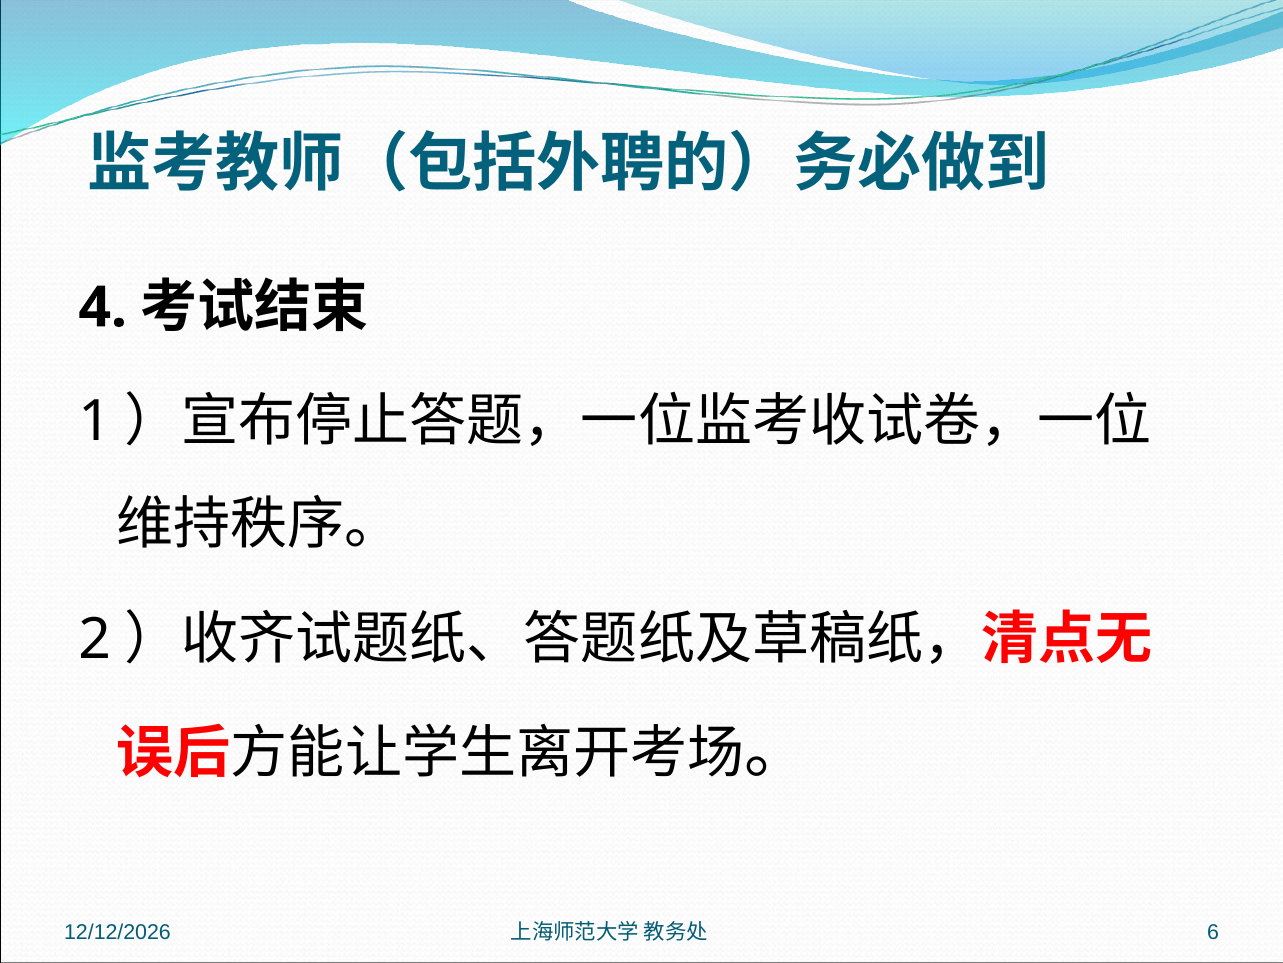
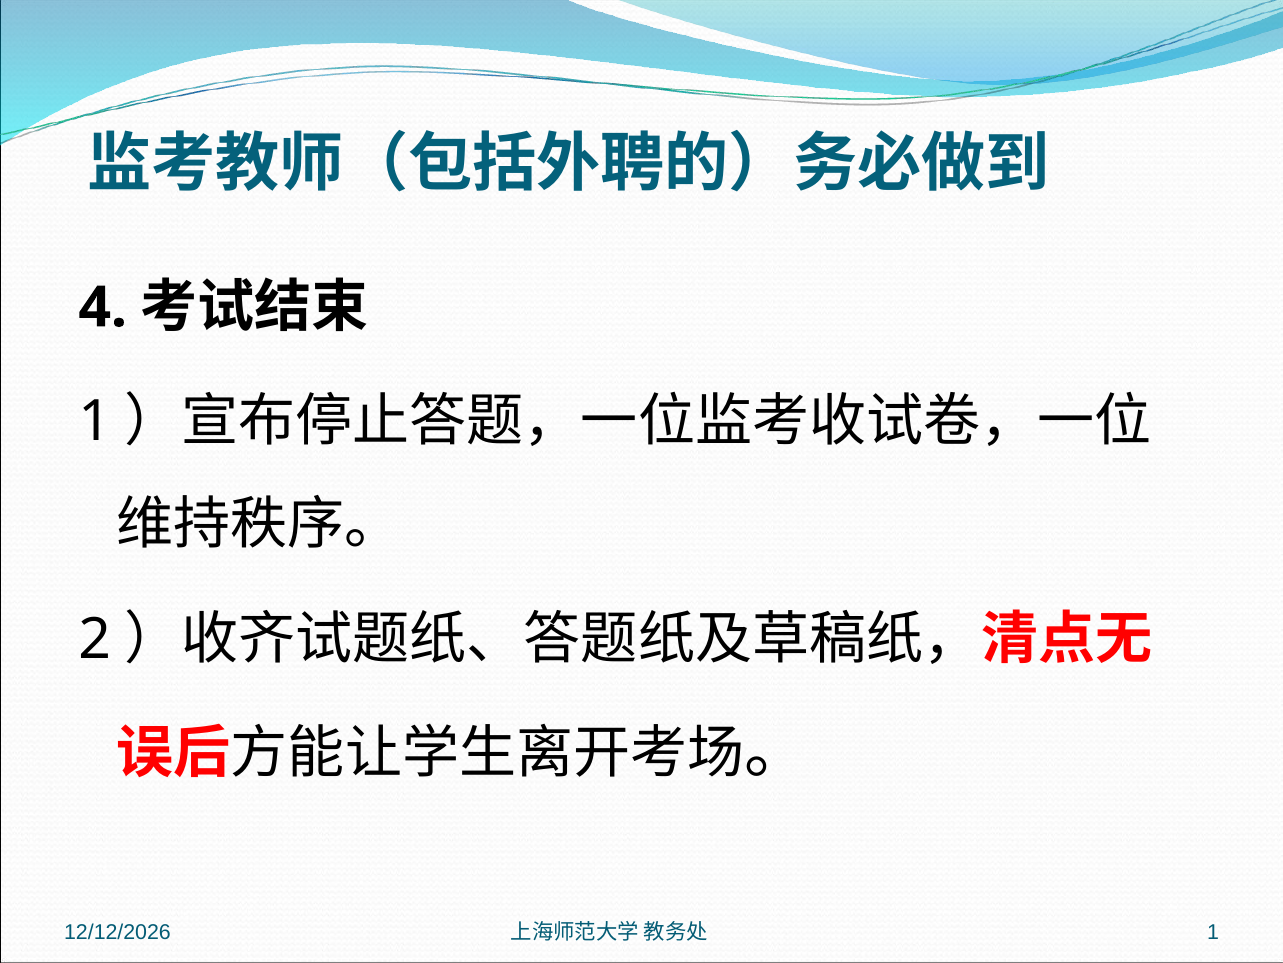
6 at (1213, 932): 6 -> 1
